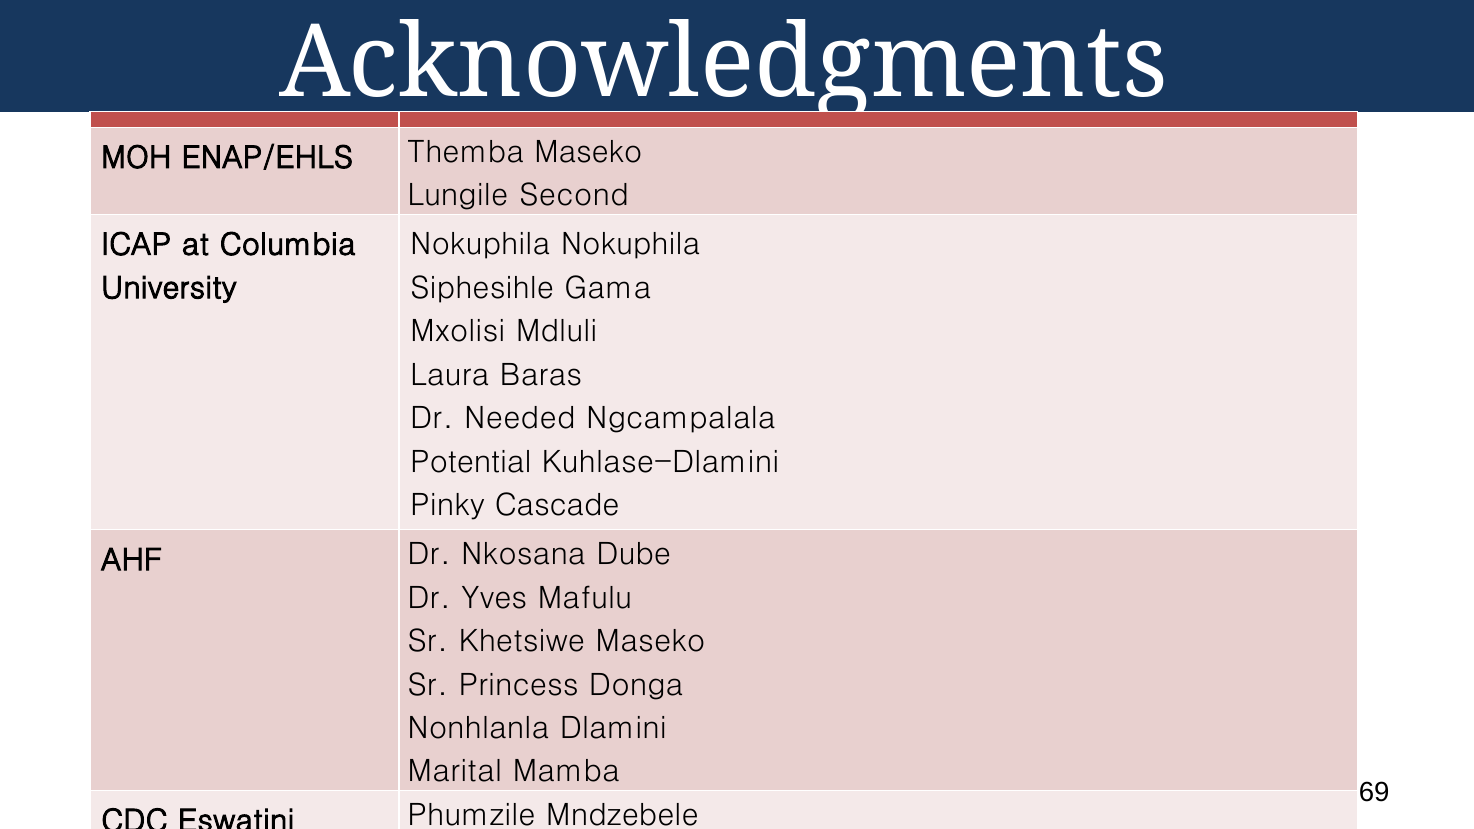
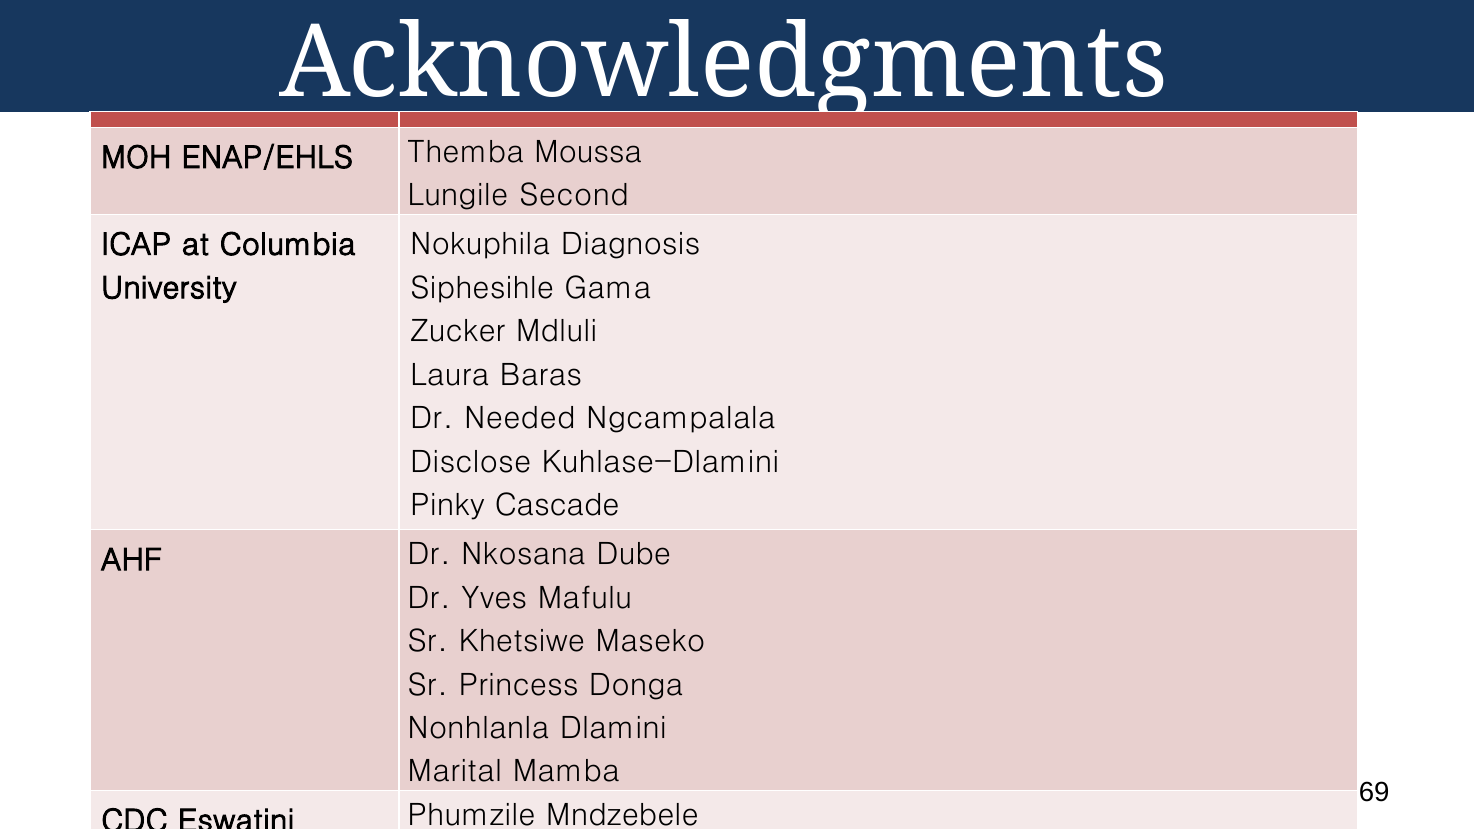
Themba Maseko: Maseko -> Moussa
Nokuphila Nokuphila: Nokuphila -> Diagnosis
Mxolisi: Mxolisi -> Zucker
Potential: Potential -> Disclose
